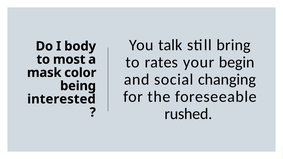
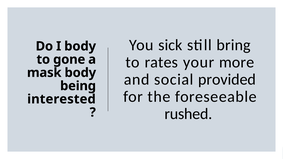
talk: talk -> sick
begin: begin -> more
most: most -> gone
mask color: color -> body
changing: changing -> provided
